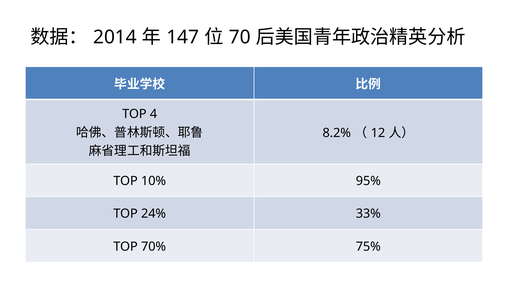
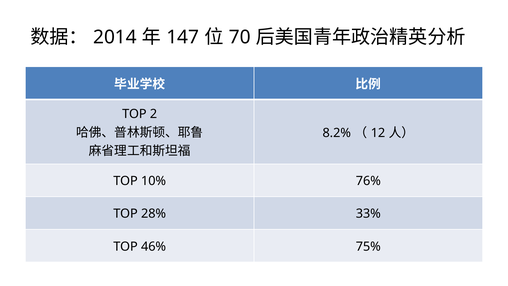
4: 4 -> 2
95%: 95% -> 76%
24%: 24% -> 28%
70%: 70% -> 46%
